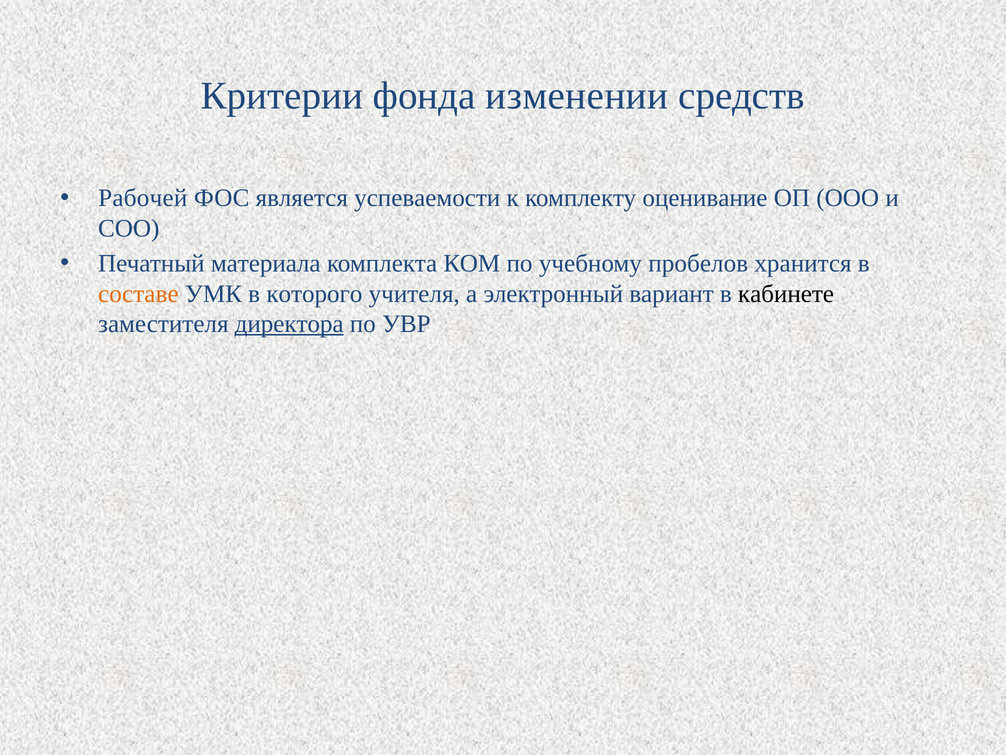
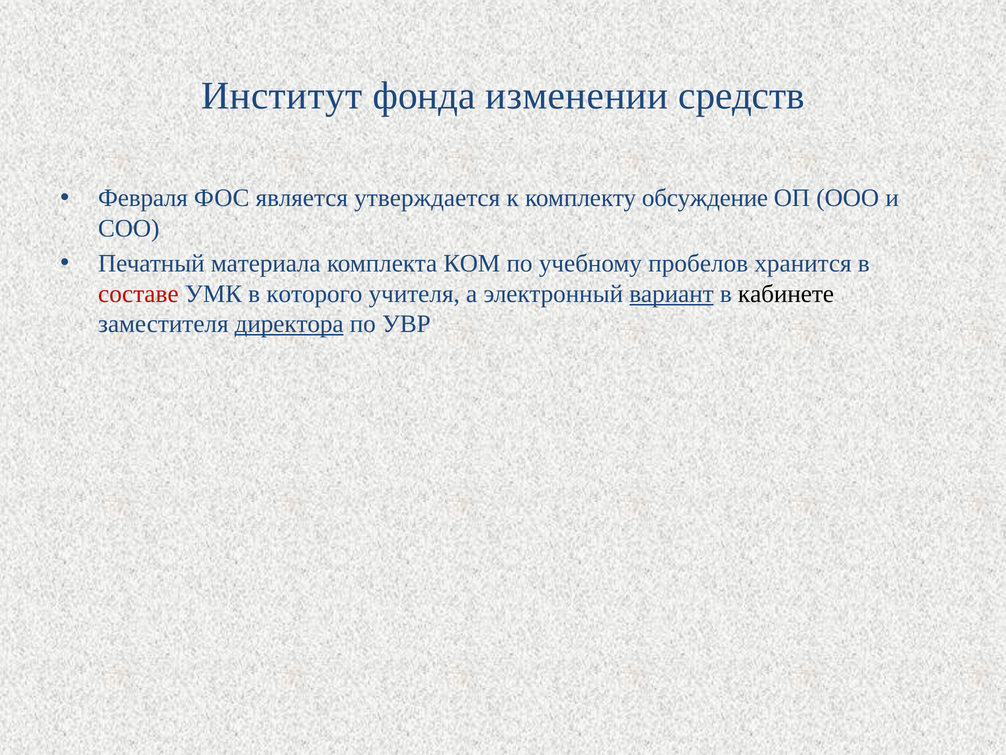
Критерии: Критерии -> Институт
Рабочей: Рабочей -> Февраля
успеваемости: успеваемости -> утверждается
оценивание: оценивание -> обсуждение
составе colour: orange -> red
вариант underline: none -> present
